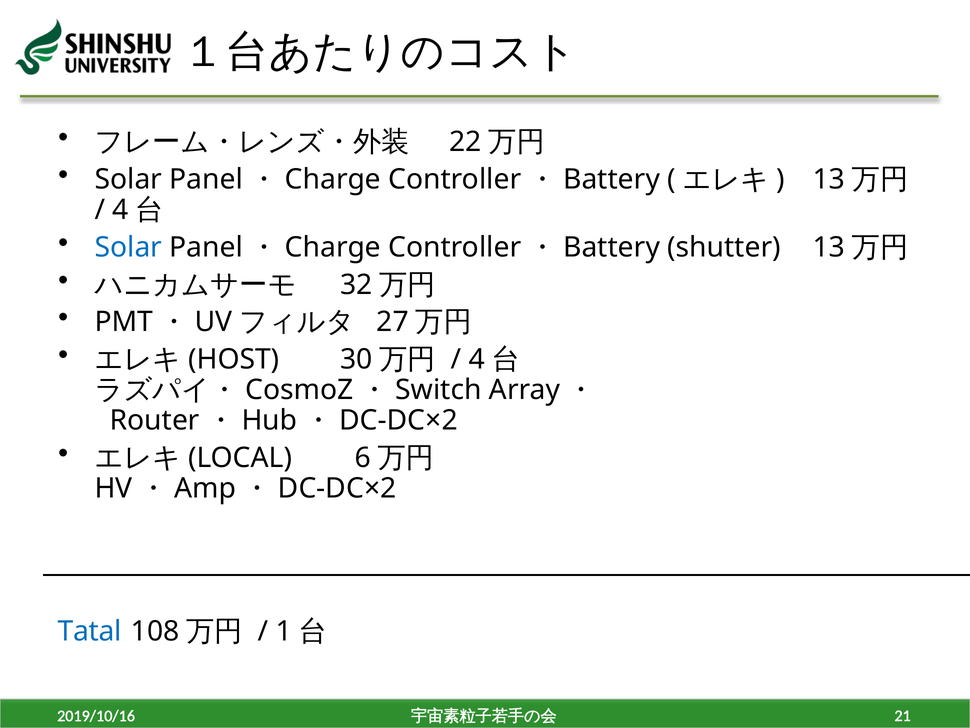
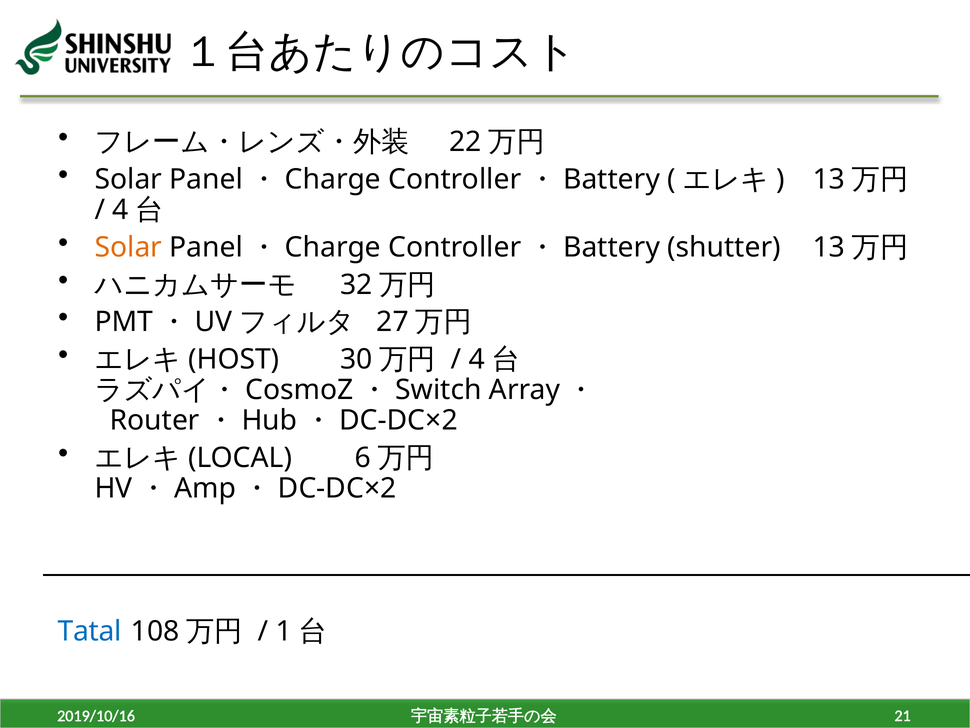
Solar at (128, 247) colour: blue -> orange
